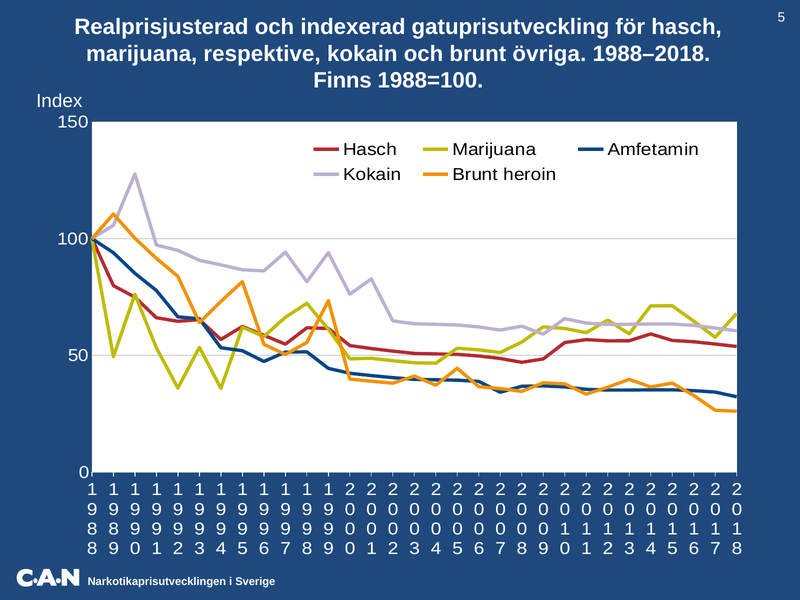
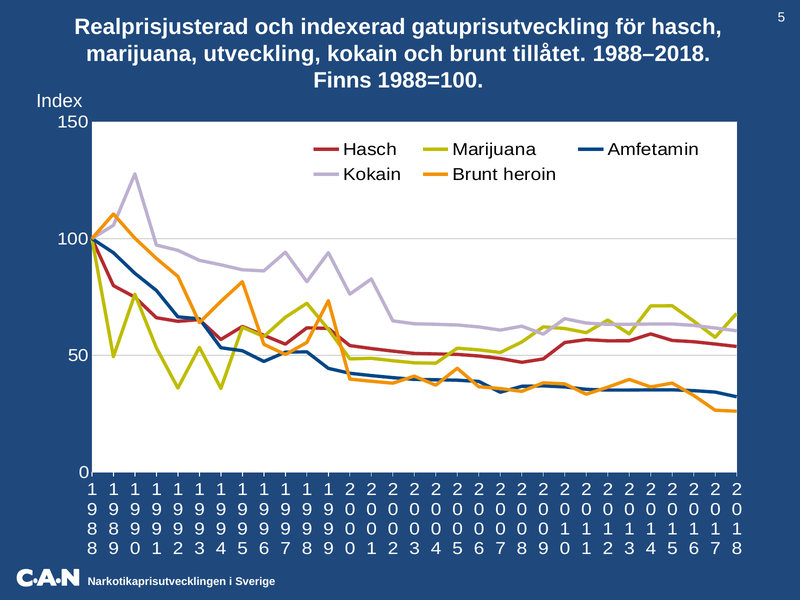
respektive: respektive -> utveckling
övriga: övriga -> tillåtet
